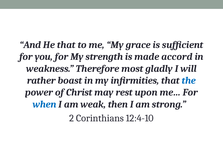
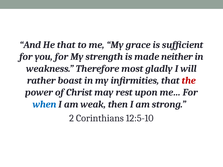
accord: accord -> neither
the colour: blue -> red
12:4-10: 12:4-10 -> 12:5-10
